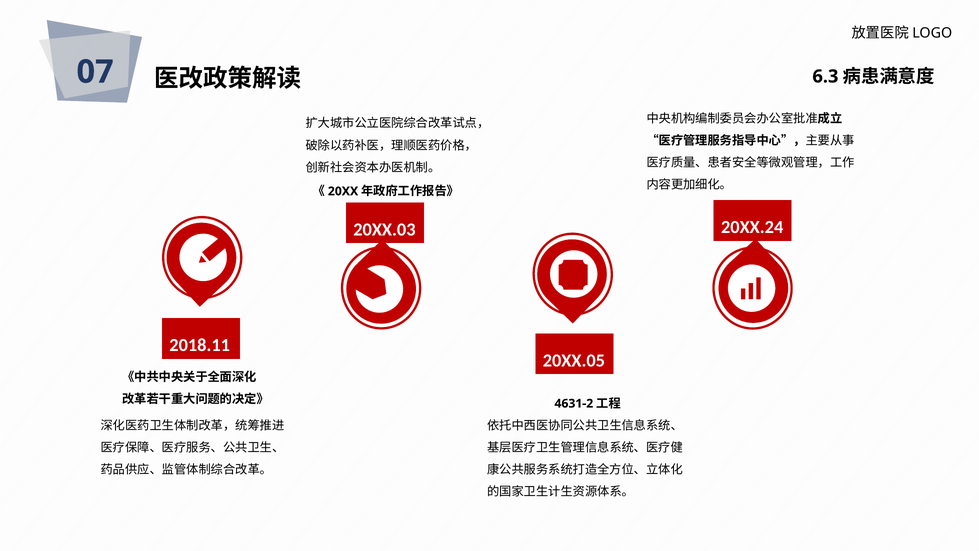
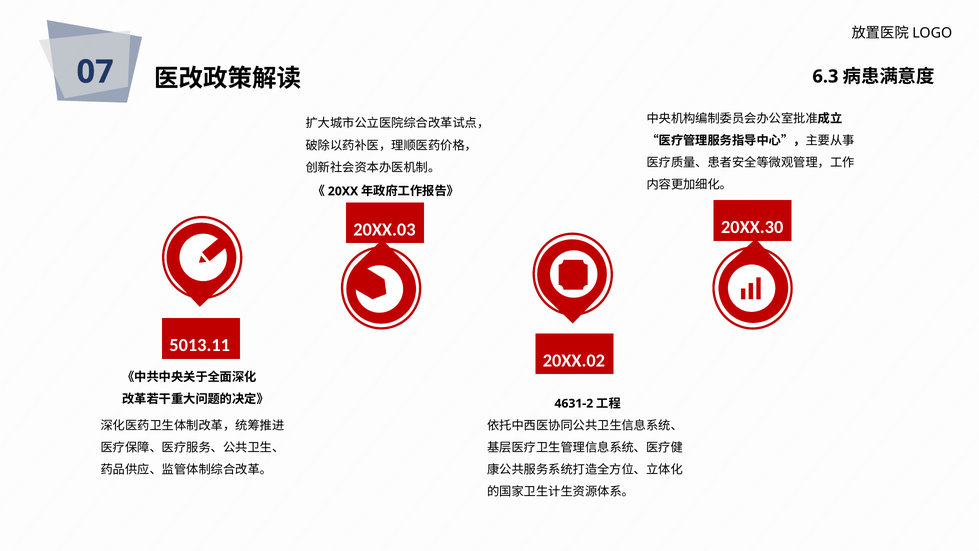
20XX.24: 20XX.24 -> 20XX.30
2018.11: 2018.11 -> 5013.11
20XX.05: 20XX.05 -> 20XX.02
